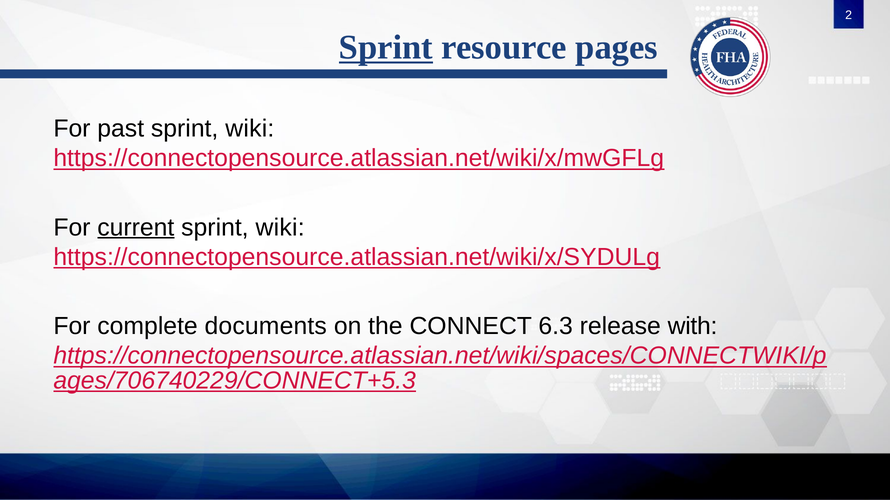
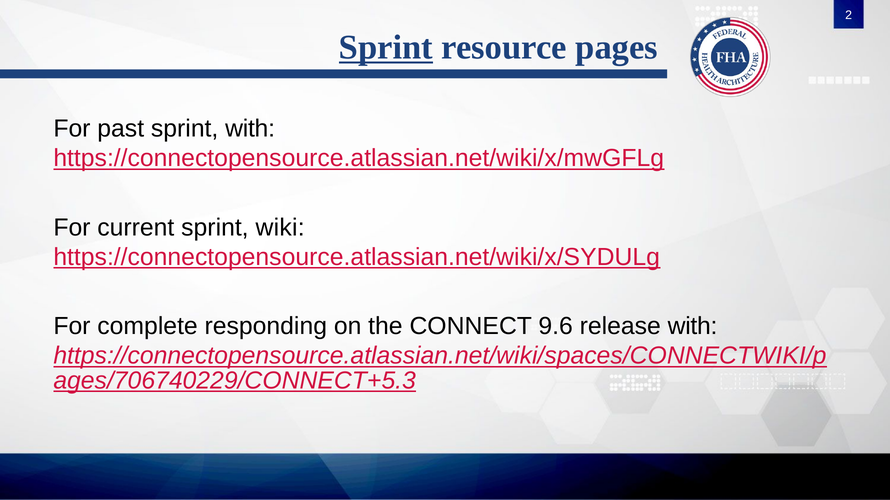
past sprint wiki: wiki -> with
current underline: present -> none
documents: documents -> responding
6.3: 6.3 -> 9.6
